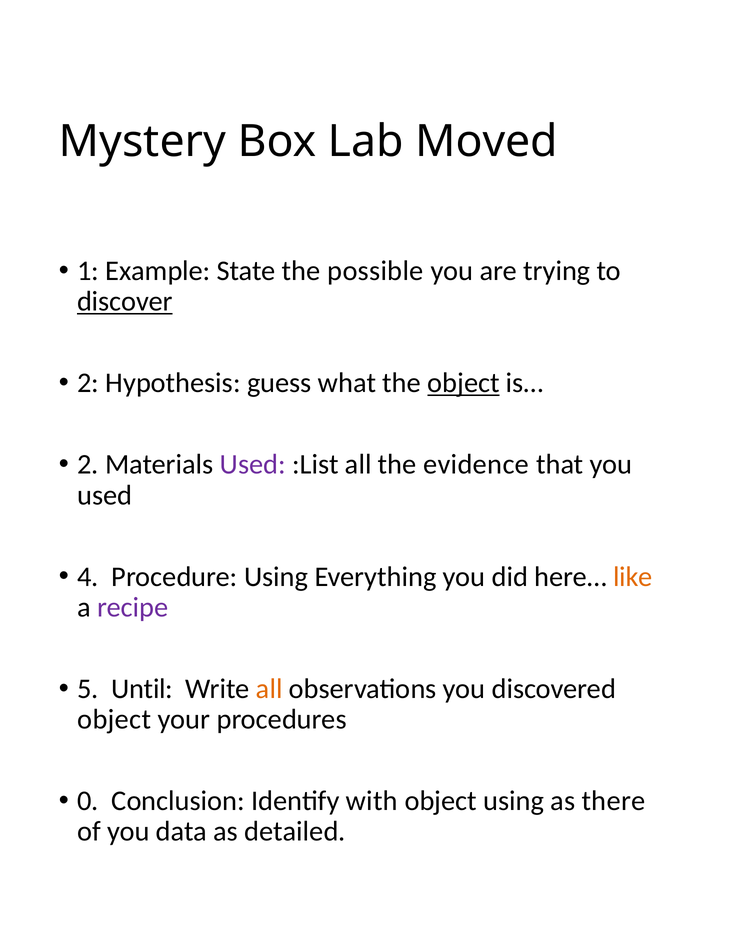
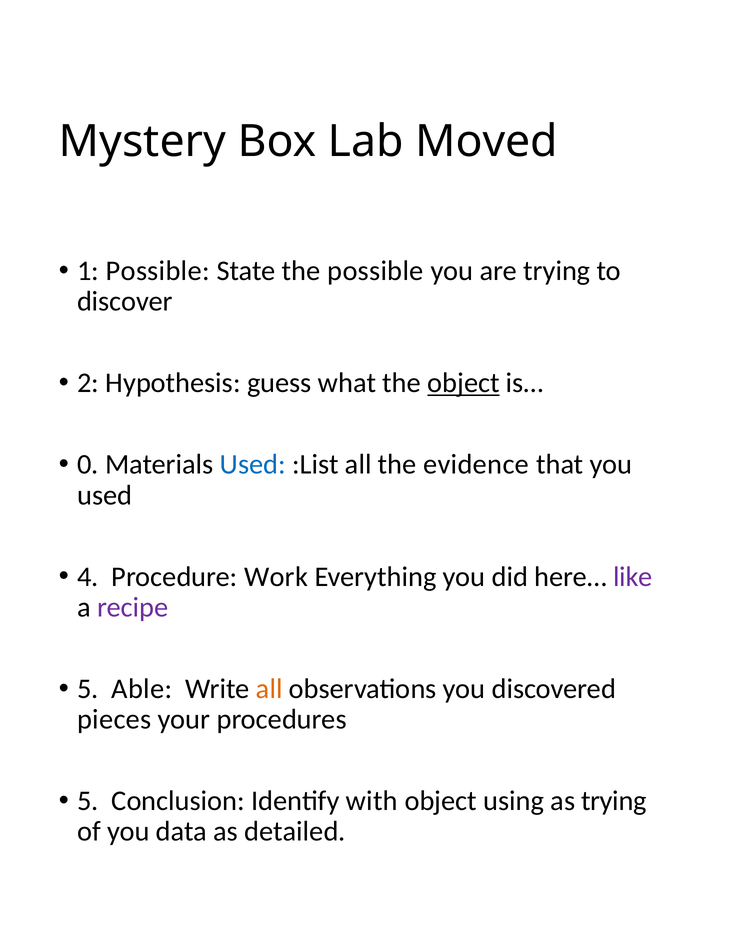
1 Example: Example -> Possible
discover underline: present -> none
2 at (88, 465): 2 -> 0
Used at (253, 465) colour: purple -> blue
Procedure Using: Using -> Work
like colour: orange -> purple
Until: Until -> Able
object at (114, 720): object -> pieces
0 at (88, 802): 0 -> 5
as there: there -> trying
